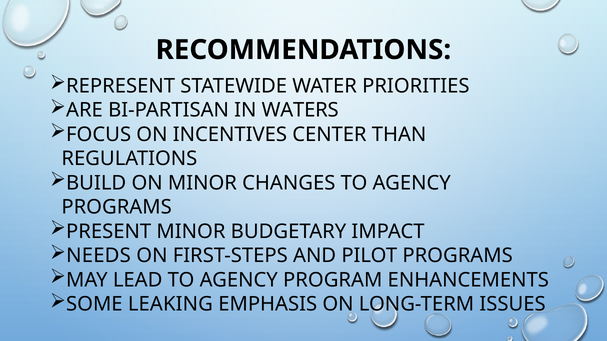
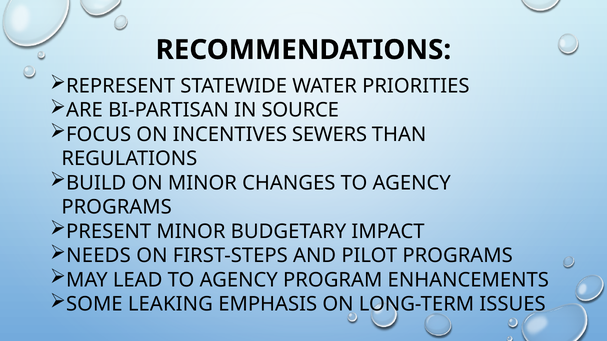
WATERS: WATERS -> SOURCE
CENTER: CENTER -> SEWERS
